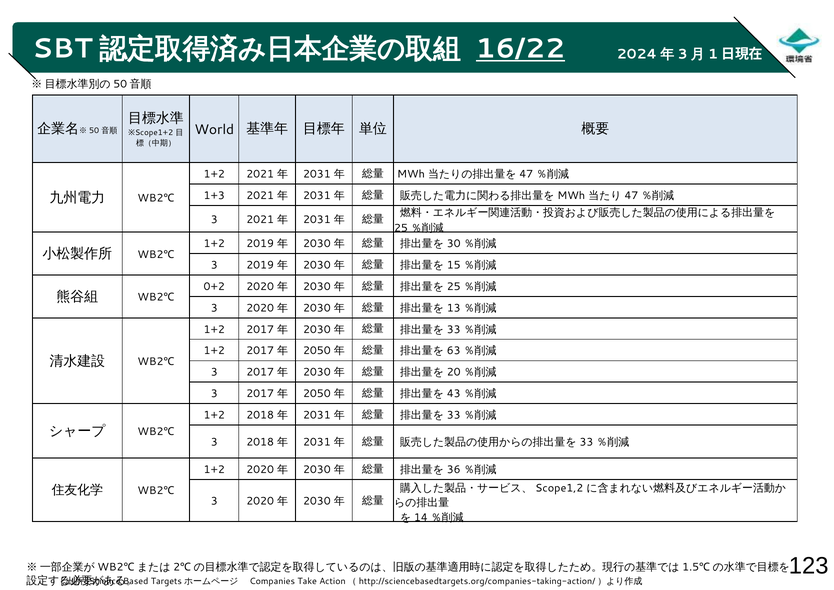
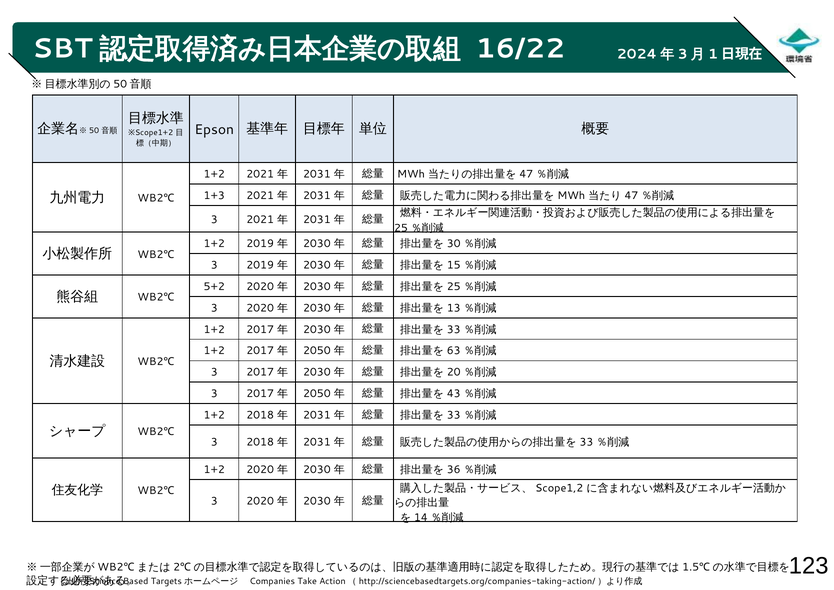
16/22 underline: present -> none
World: World -> Epson
0+2: 0+2 -> 5+2
